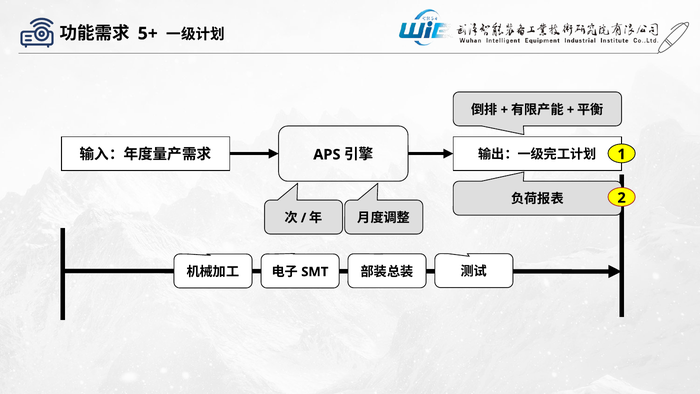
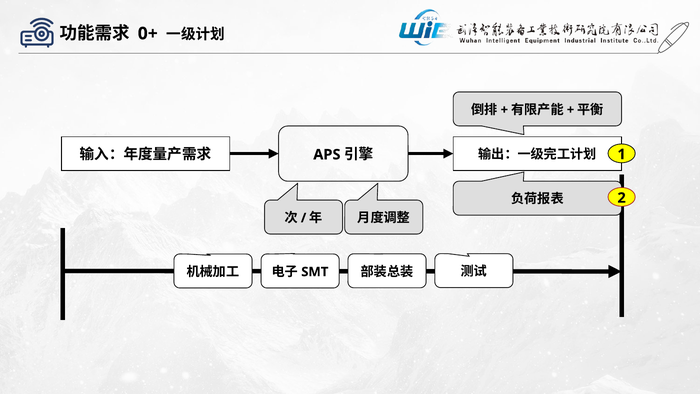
5+: 5+ -> 0+
